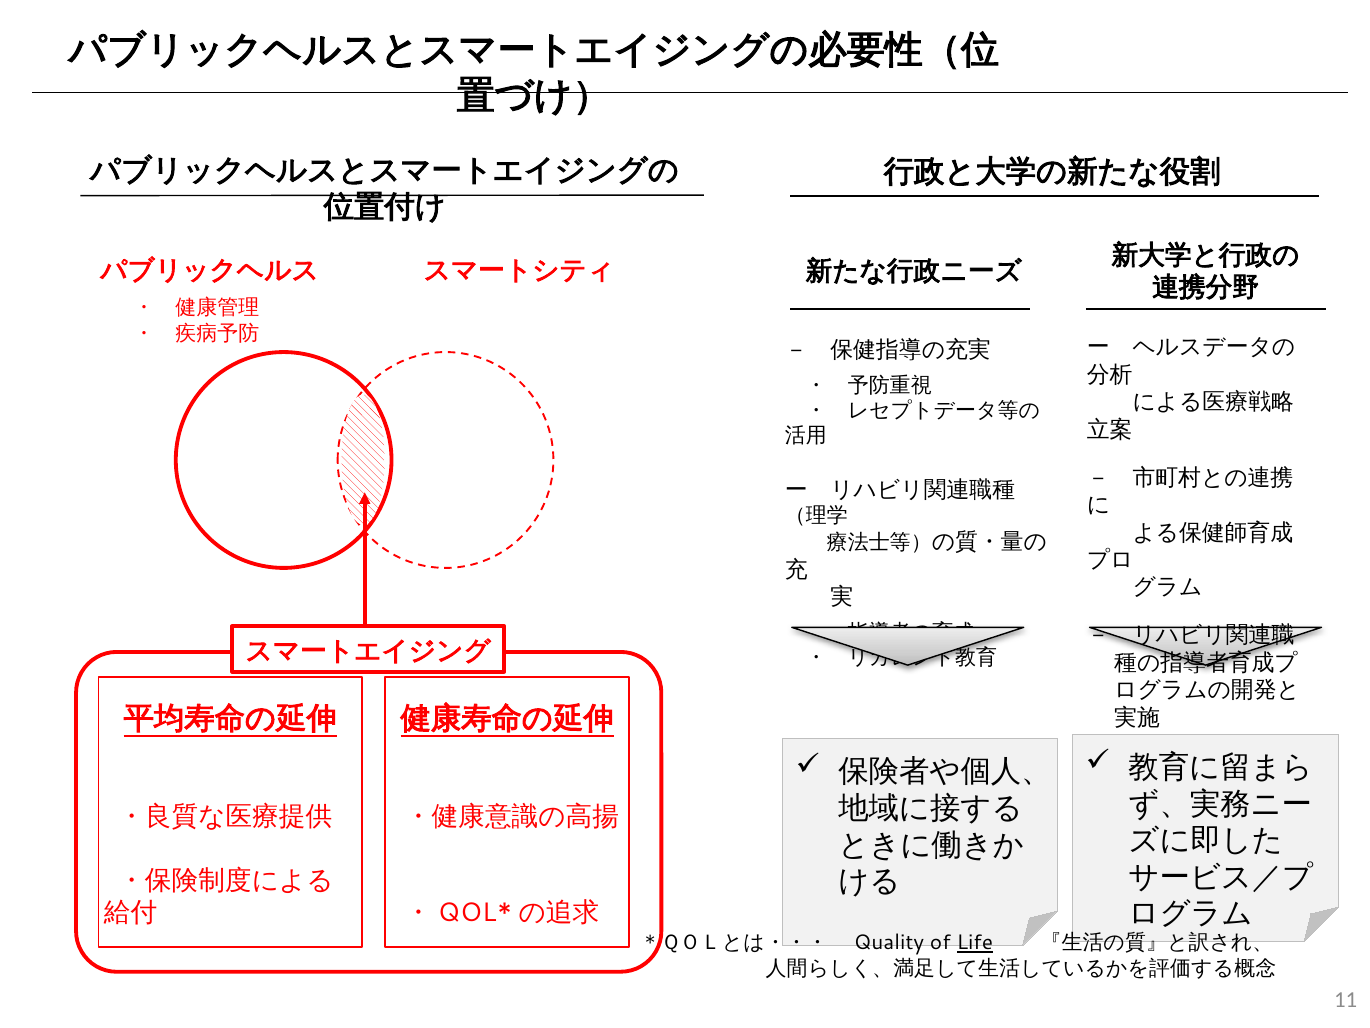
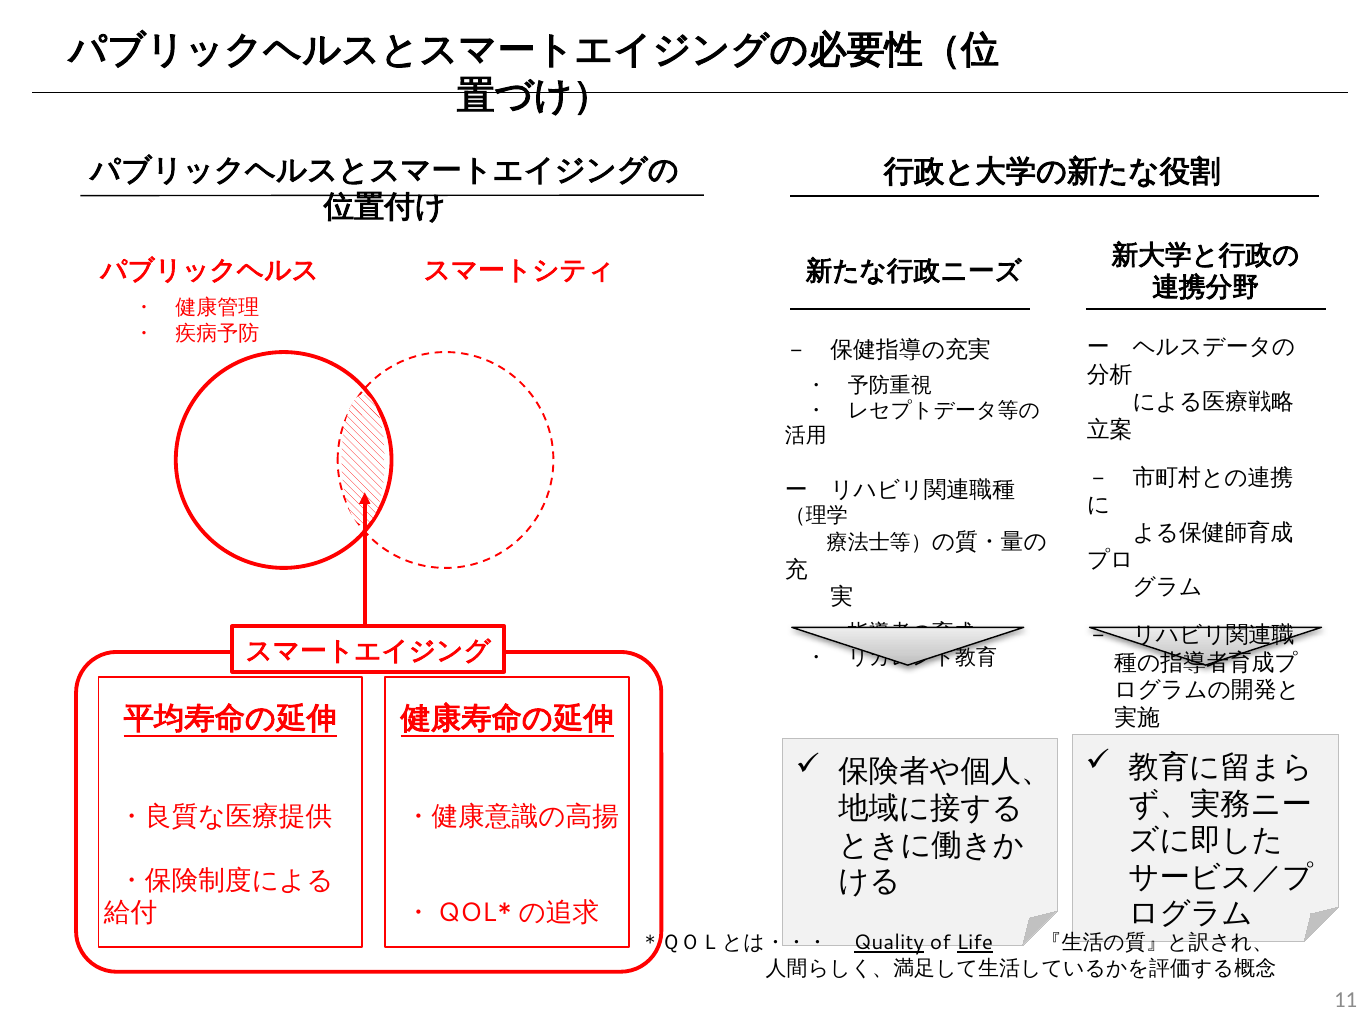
Quality underline: none -> present
